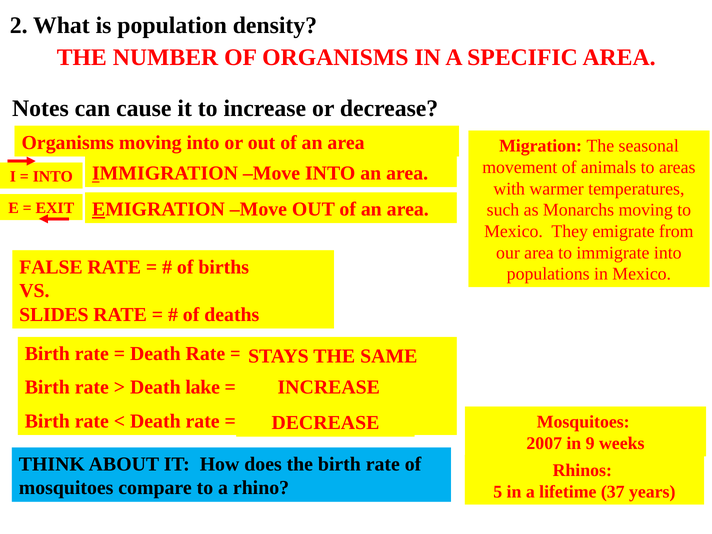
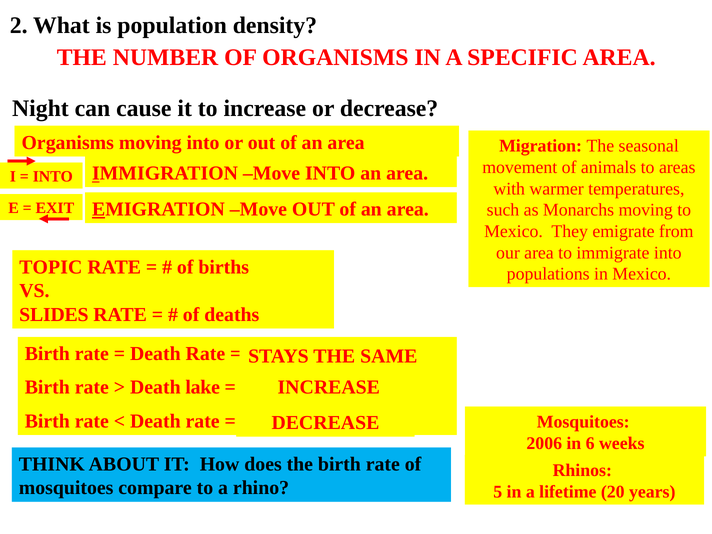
Notes: Notes -> Night
FALSE: FALSE -> TOPIC
2007: 2007 -> 2006
9: 9 -> 6
37: 37 -> 20
